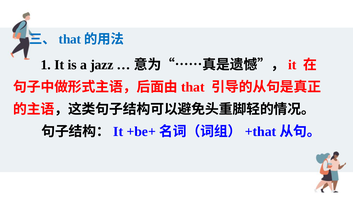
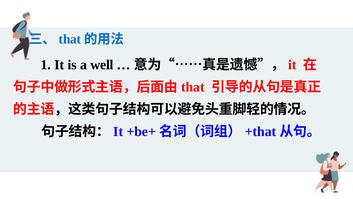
jazz: jazz -> well
